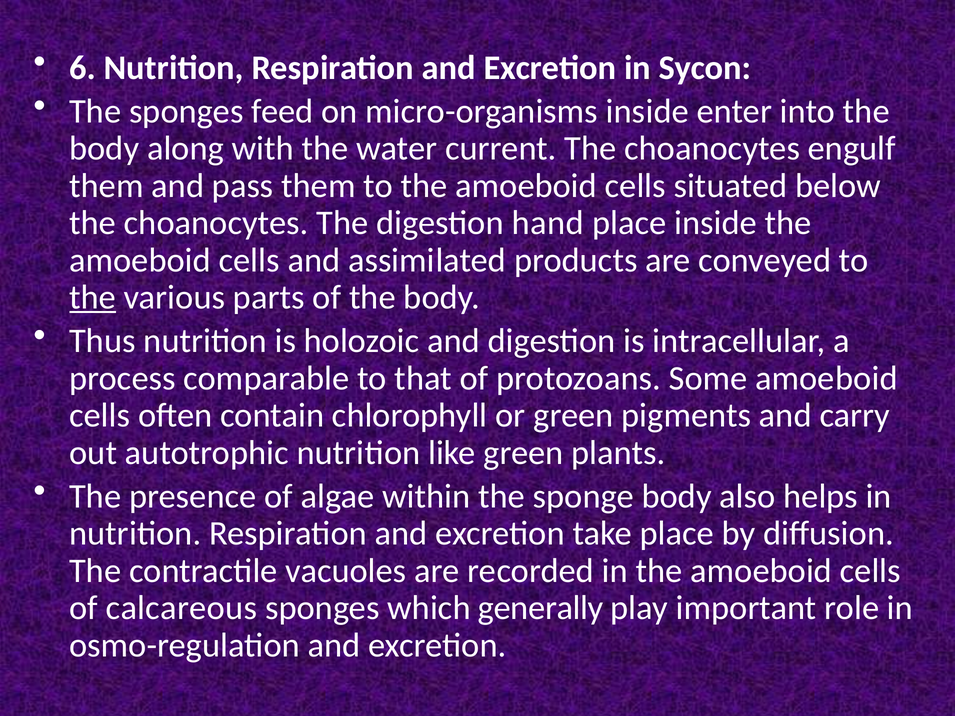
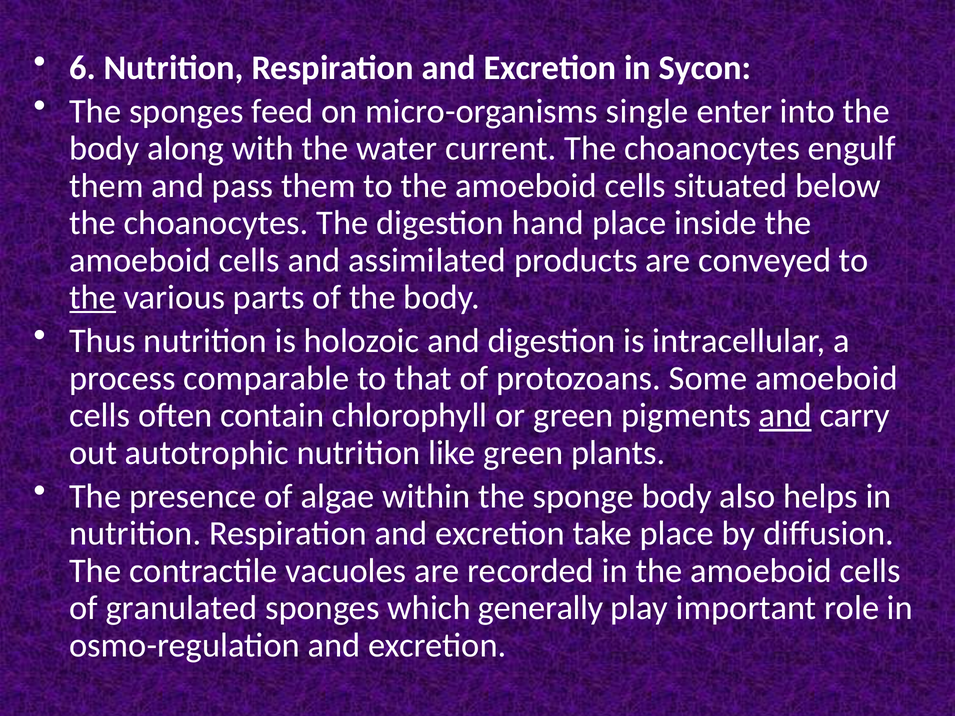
micro-organisms inside: inside -> single
and at (785, 416) underline: none -> present
calcareous: calcareous -> granulated
